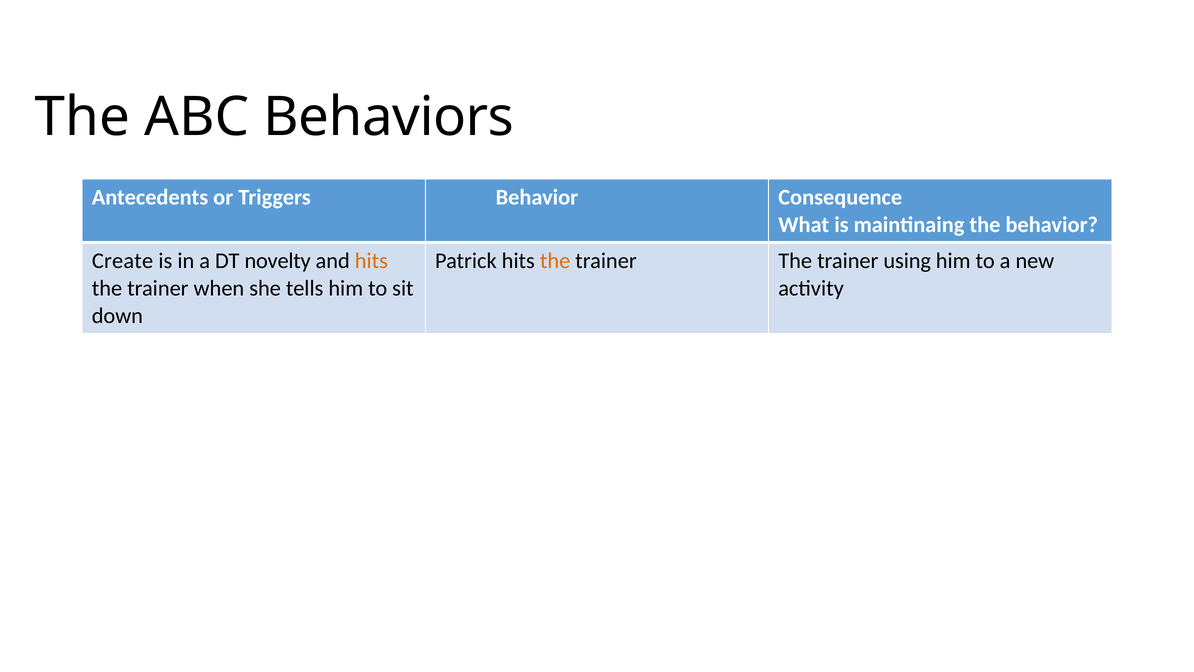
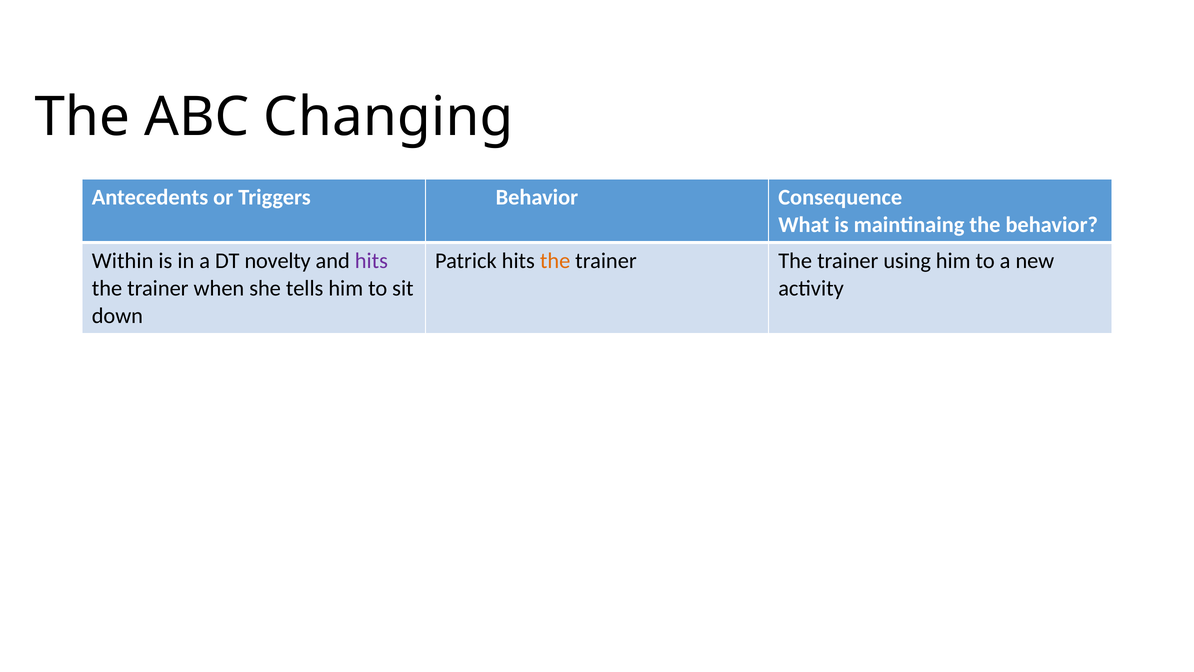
Behaviors: Behaviors -> Changing
Create: Create -> Within
hits at (371, 261) colour: orange -> purple
